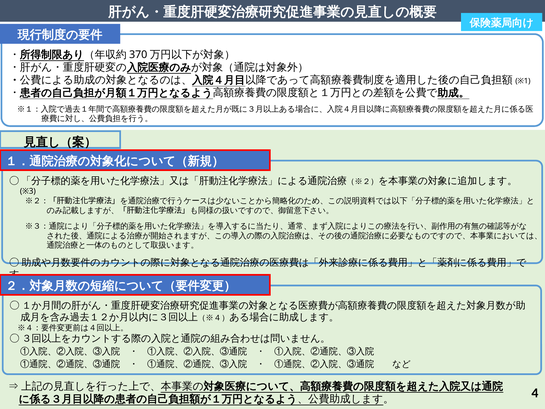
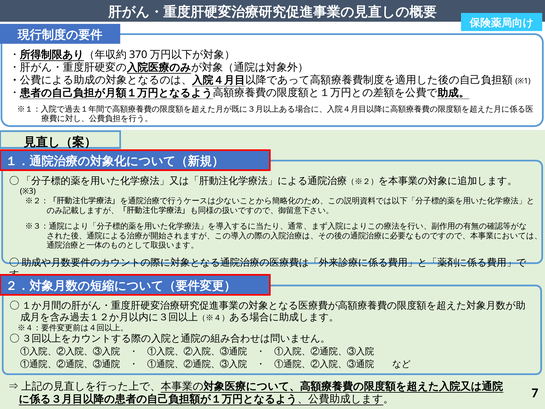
4: 4 -> 7
